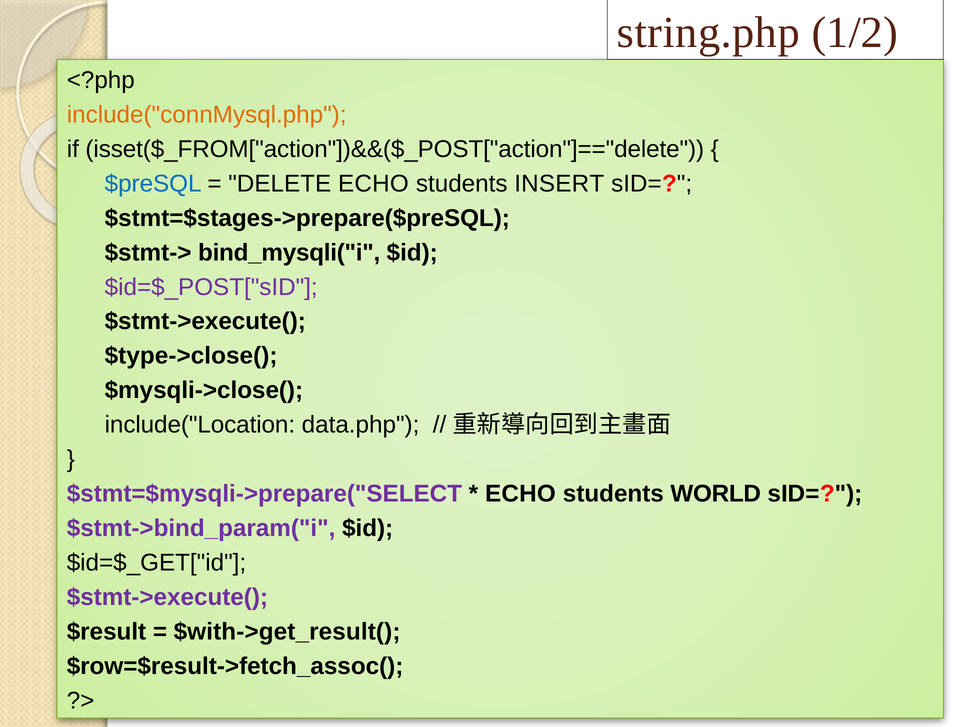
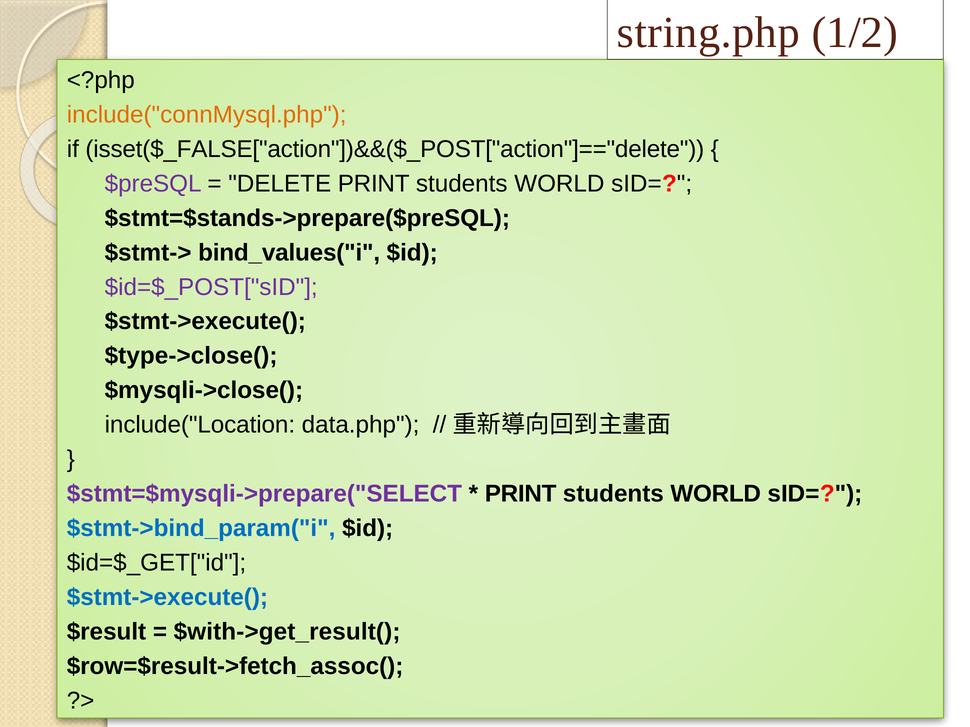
isset($_FROM["action"])&&($_POST["action"]=="delete: isset($_FROM["action"])&&($_POST["action"]=="delete -> isset($_FALSE["action"])&&($_POST["action"]=="delete
$preSQL colour: blue -> purple
DELETE ECHO: ECHO -> PRINT
INSERT at (559, 184): INSERT -> WORLD
$stmt=$stages->prepare($preSQL: $stmt=$stages->prepare($preSQL -> $stmt=$stands->prepare($preSQL
bind_mysqli("i: bind_mysqli("i -> bind_values("i
ECHO at (520, 494): ECHO -> PRINT
$stmt->bind_param("i colour: purple -> blue
$stmt->execute( at (167, 598) colour: purple -> blue
